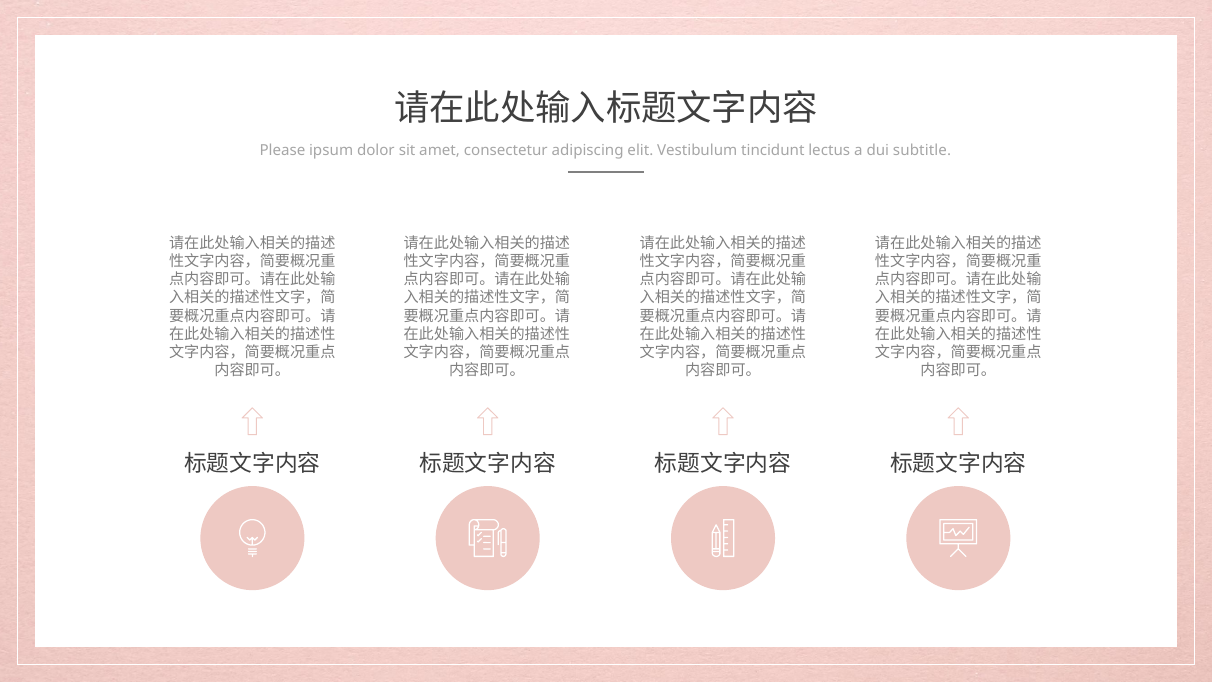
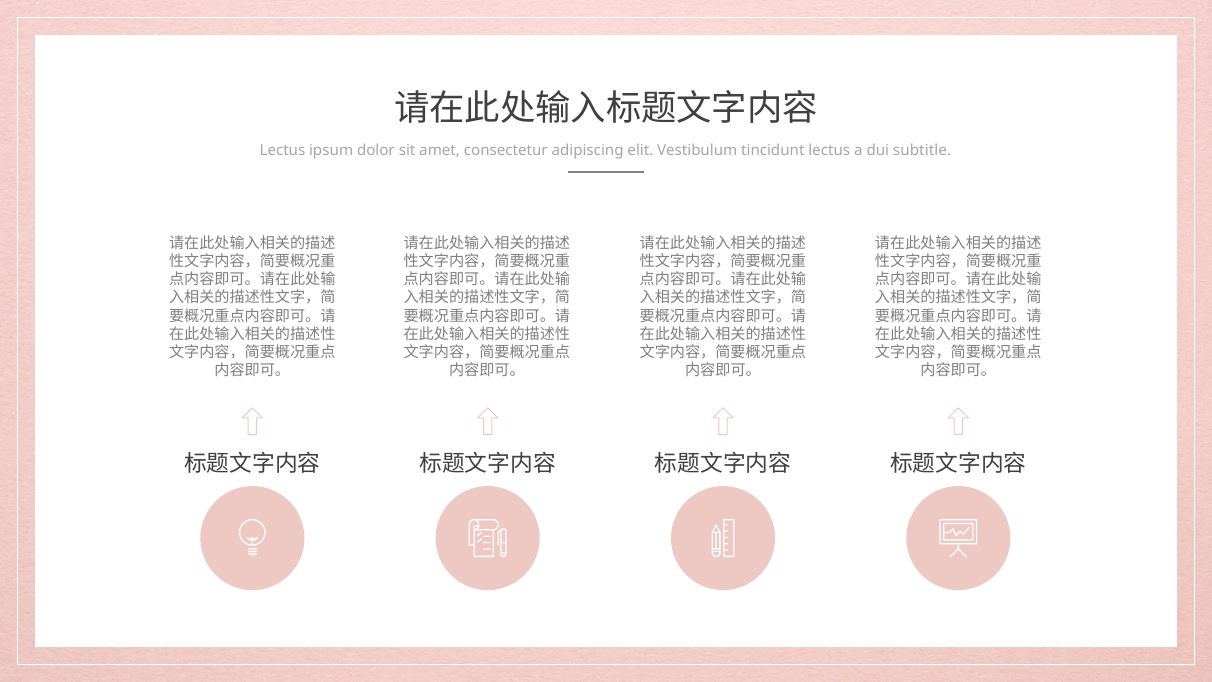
Please at (282, 150): Please -> Lectus
